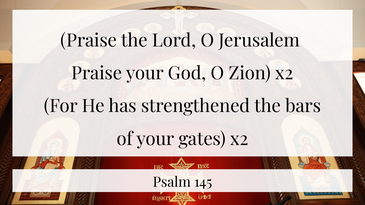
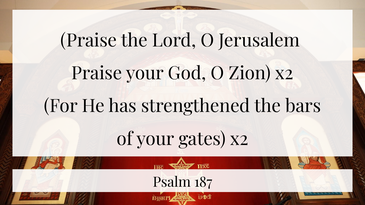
145: 145 -> 187
